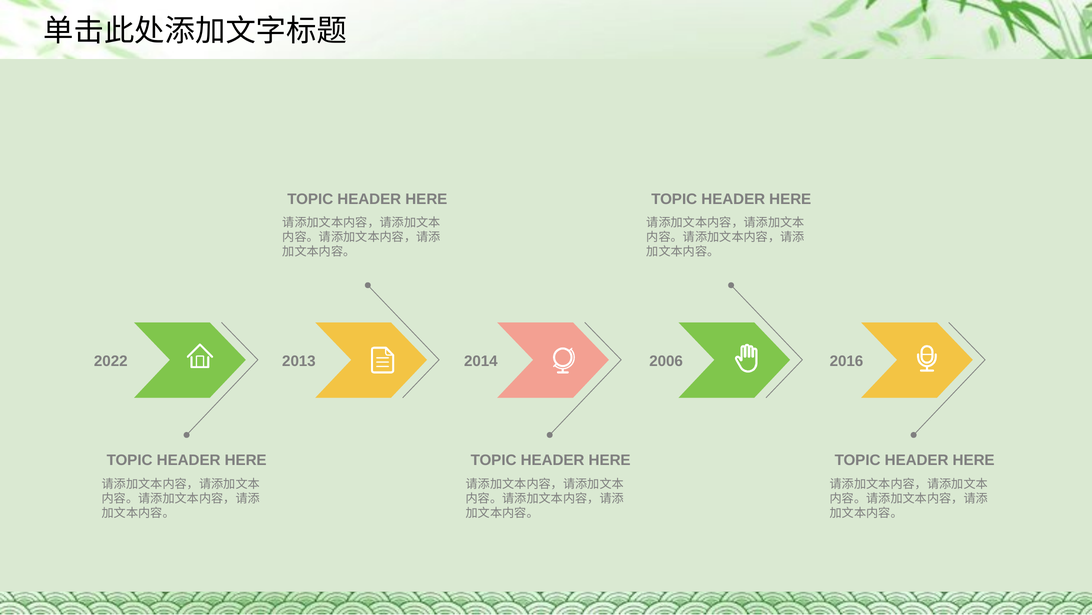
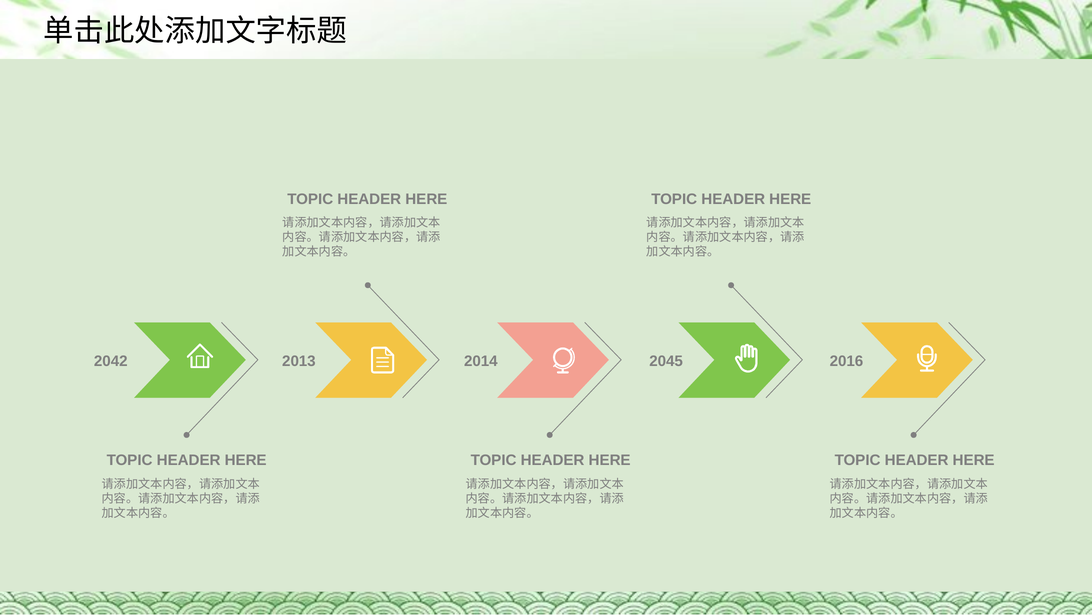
2022: 2022 -> 2042
2006: 2006 -> 2045
